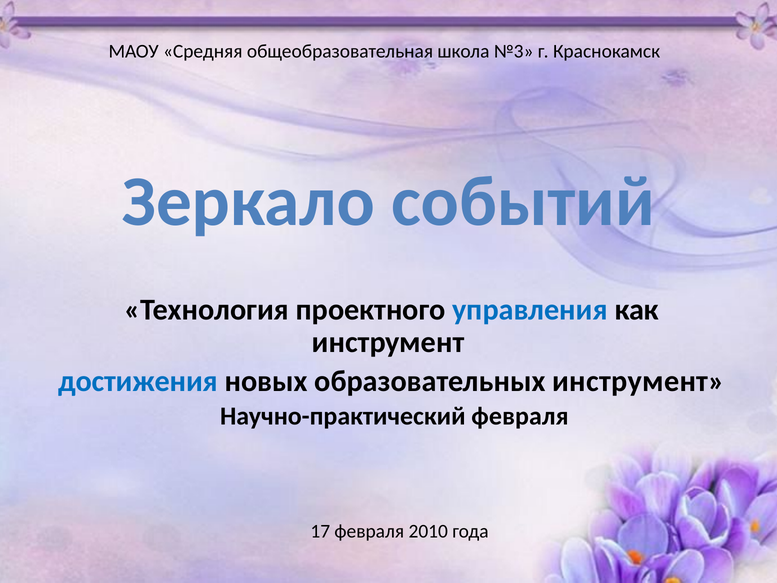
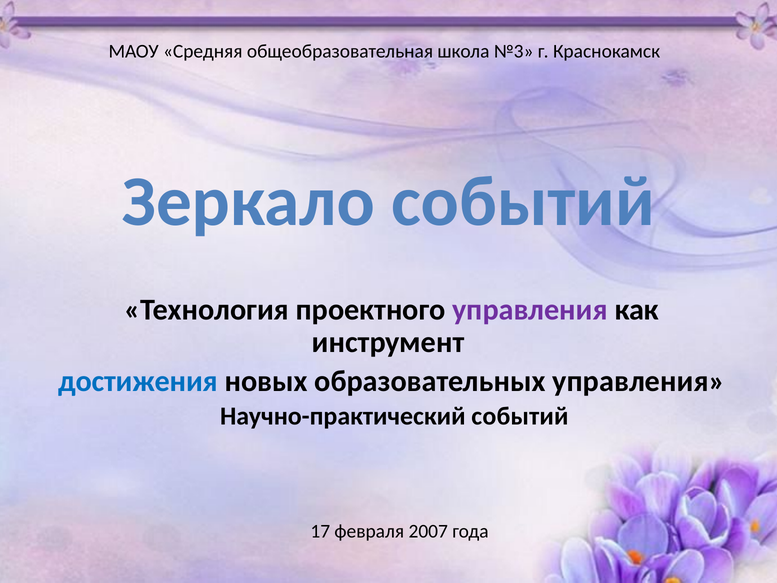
управления at (530, 309) colour: blue -> purple
образовательных инструмент: инструмент -> управления
Научно-практический февраля: февраля -> событий
2010: 2010 -> 2007
